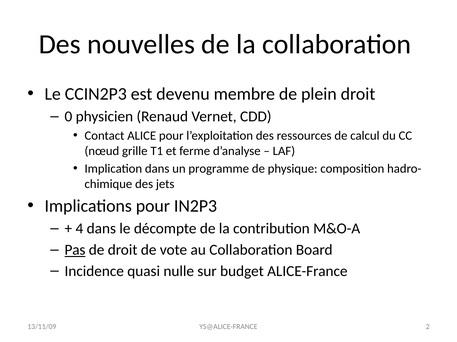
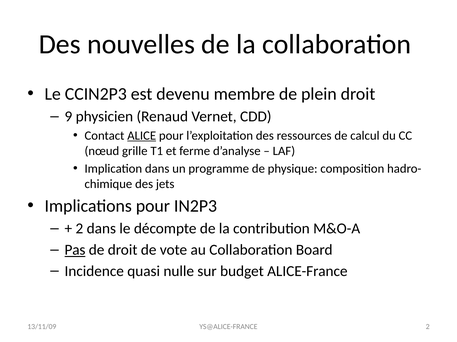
0: 0 -> 9
ALICE underline: none -> present
4 at (79, 229): 4 -> 2
